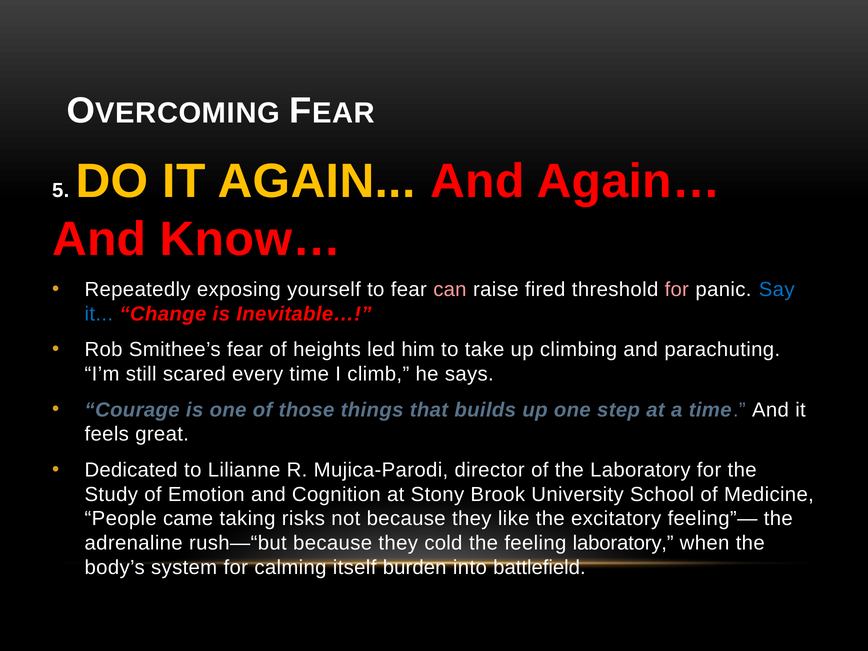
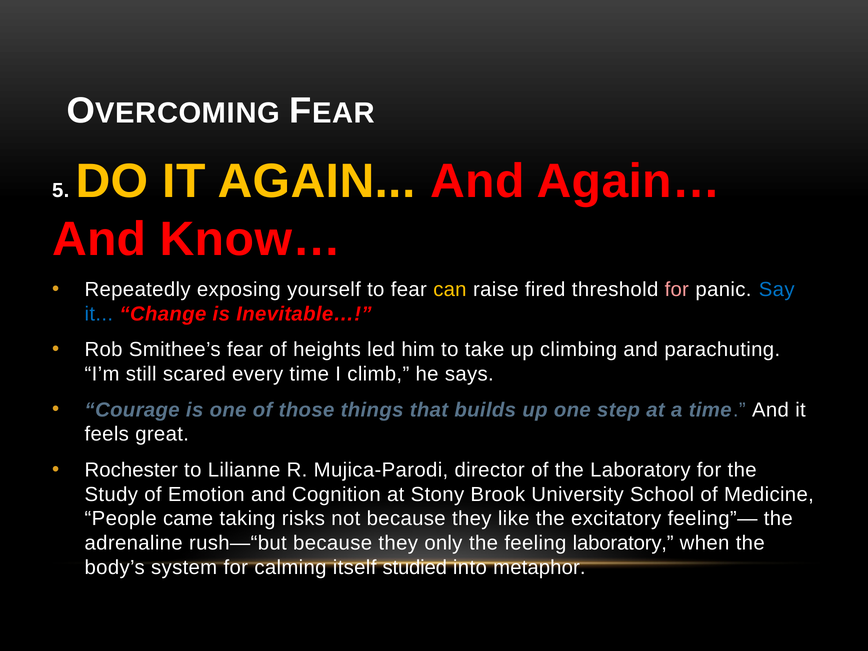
can colour: pink -> yellow
Dedicated: Dedicated -> Rochester
cold: cold -> only
burden: burden -> studied
battlefield: battlefield -> metaphor
